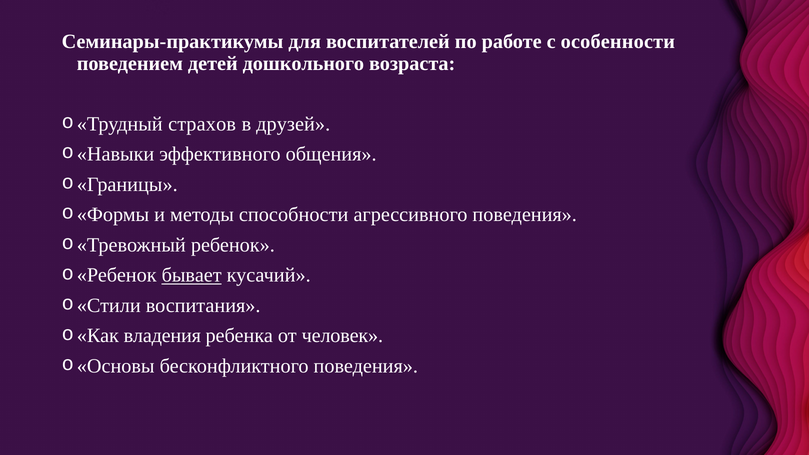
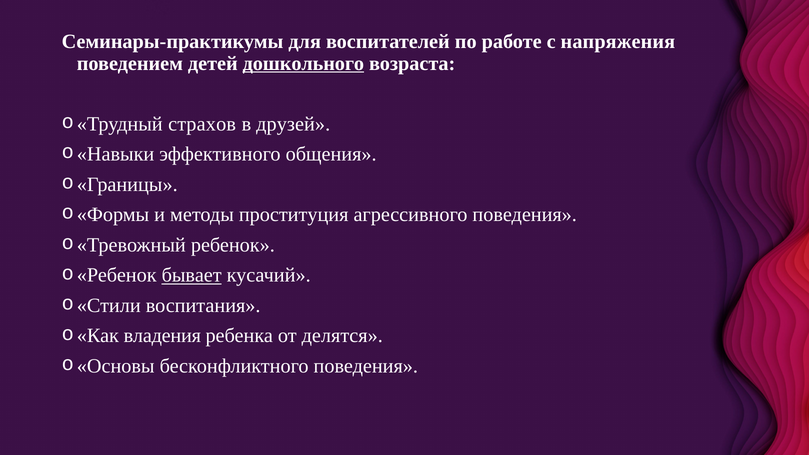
особенности: особенности -> напряжения
дошкольного underline: none -> present
способности: способности -> проституция
человек: человек -> делятся
